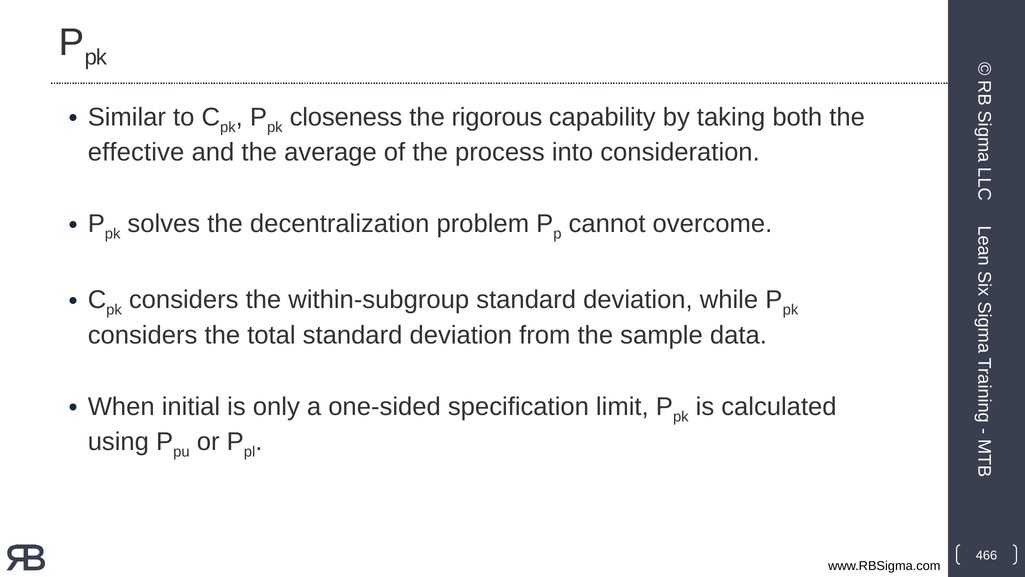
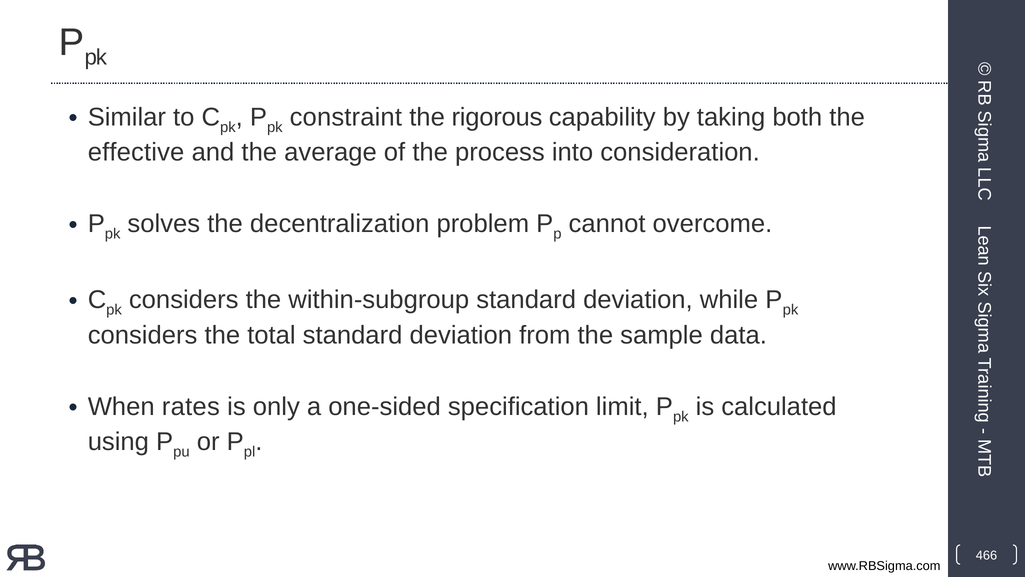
closeness: closeness -> constraint
initial: initial -> rates
